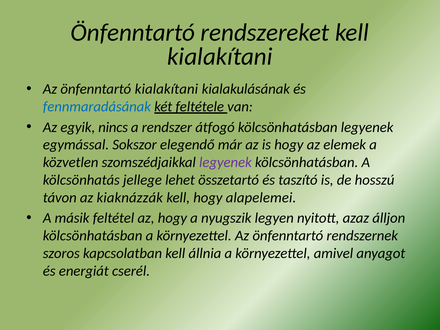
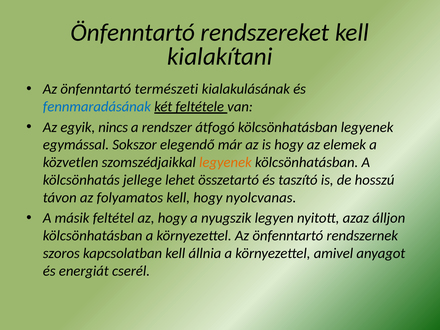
önfenntartó kialakítani: kialakítani -> természeti
legyenek at (225, 162) colour: purple -> orange
kiaknázzák: kiaknázzák -> folyamatos
alapelemei: alapelemei -> nyolcvanas
